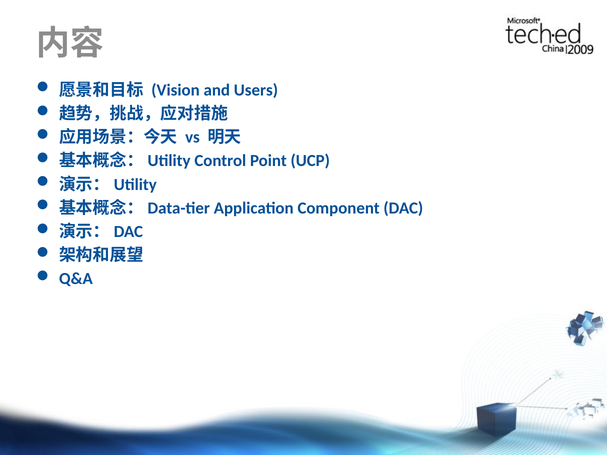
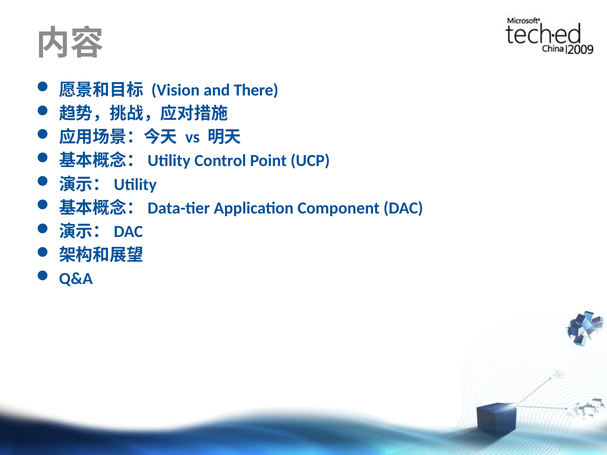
Users: Users -> There
